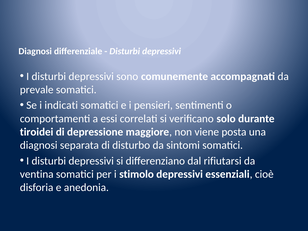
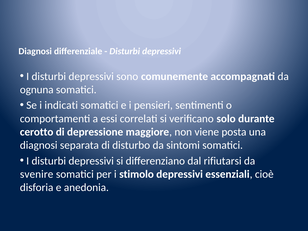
prevale: prevale -> ognuna
tiroidei: tiroidei -> cerotto
ventina: ventina -> svenire
